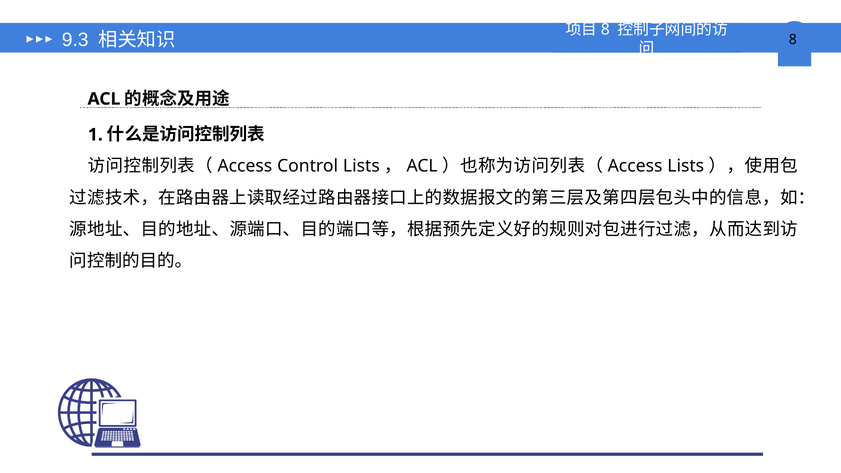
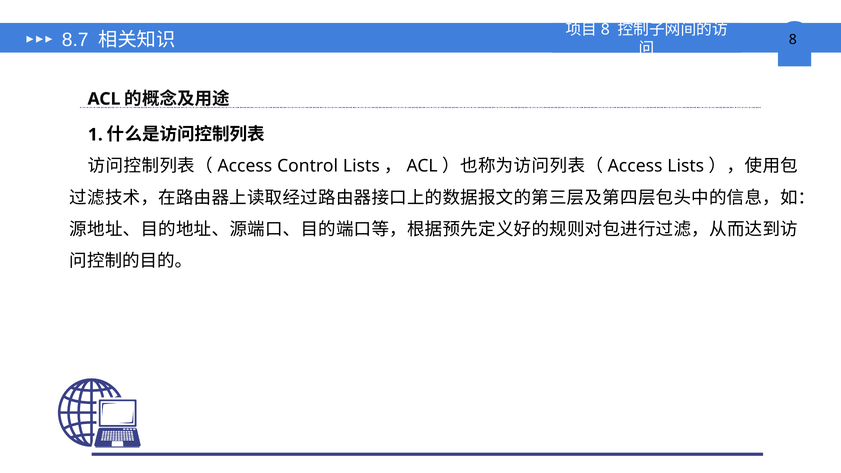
9.3: 9.3 -> 8.7
